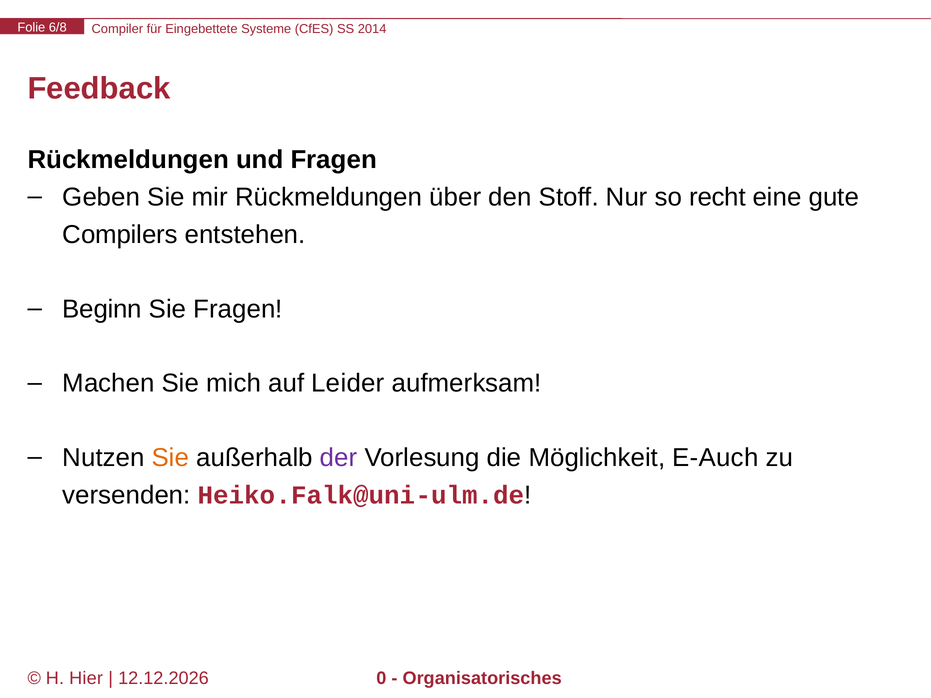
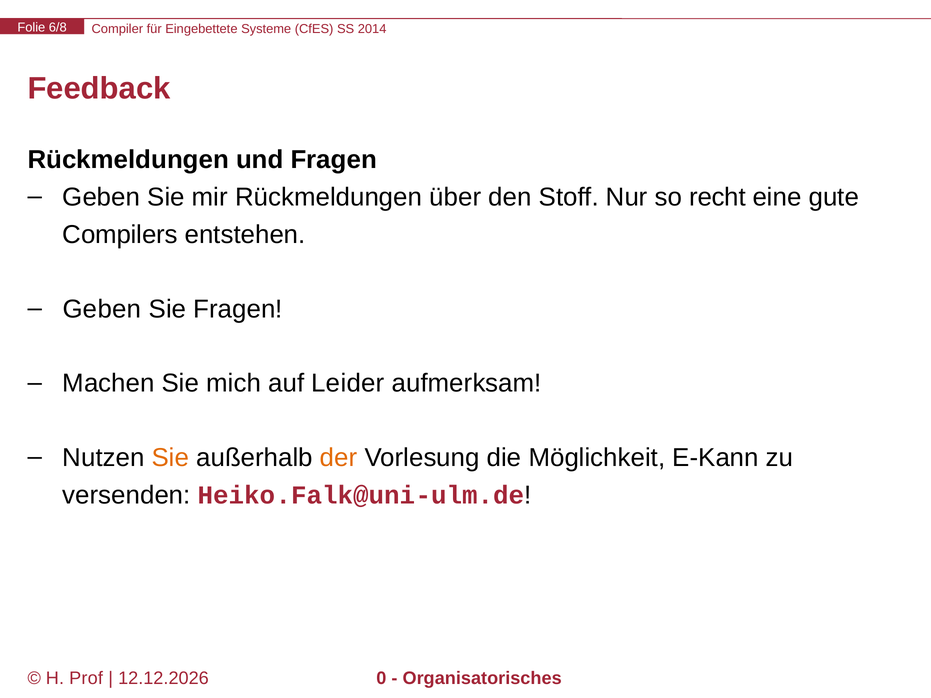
Beginn at (102, 309): Beginn -> Geben
der colour: purple -> orange
E-Auch: E-Auch -> E-Kann
Hier: Hier -> Prof
